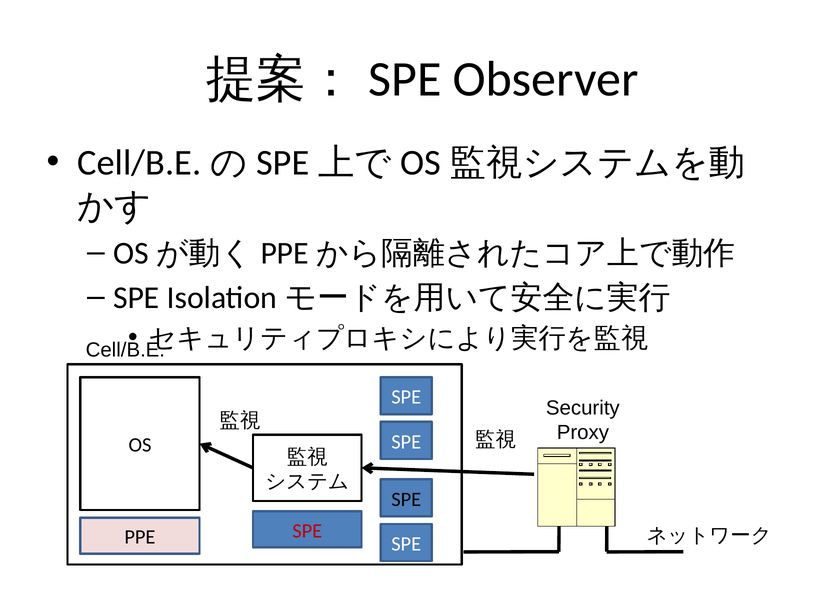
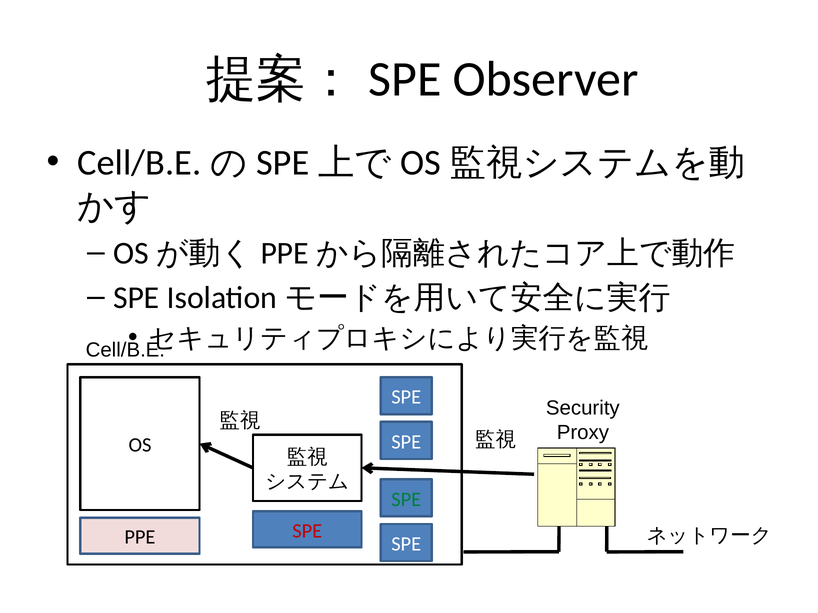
SPE at (406, 500) colour: black -> green
